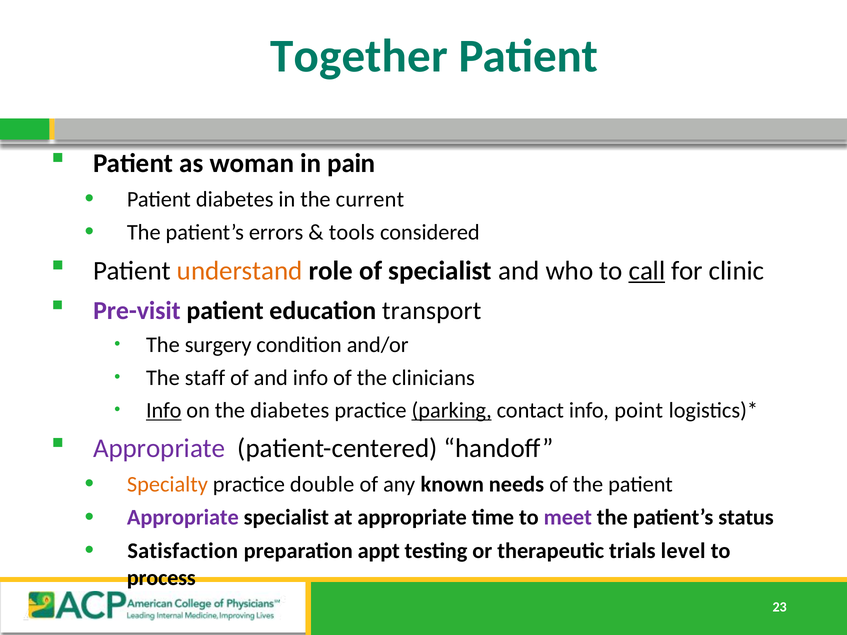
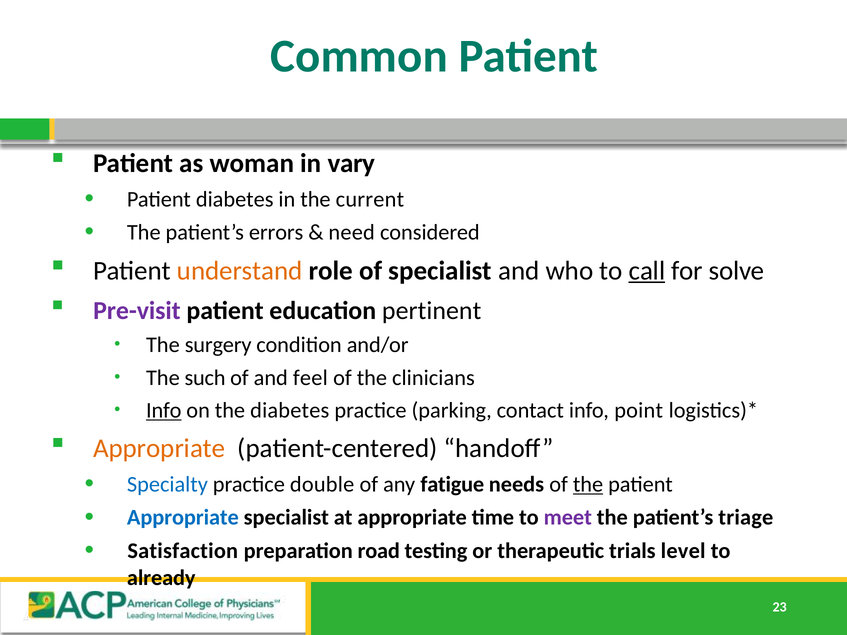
Together: Together -> Common
pain: pain -> vary
tools: tools -> need
clinic: clinic -> solve
transport: transport -> pertinent
staff: staff -> such
and info: info -> feel
parking underline: present -> none
Appropriate at (159, 449) colour: purple -> orange
Specialty colour: orange -> blue
known: known -> fatigue
the at (588, 485) underline: none -> present
Appropriate at (183, 518) colour: purple -> blue
status: status -> triage
appt: appt -> road
process: process -> already
